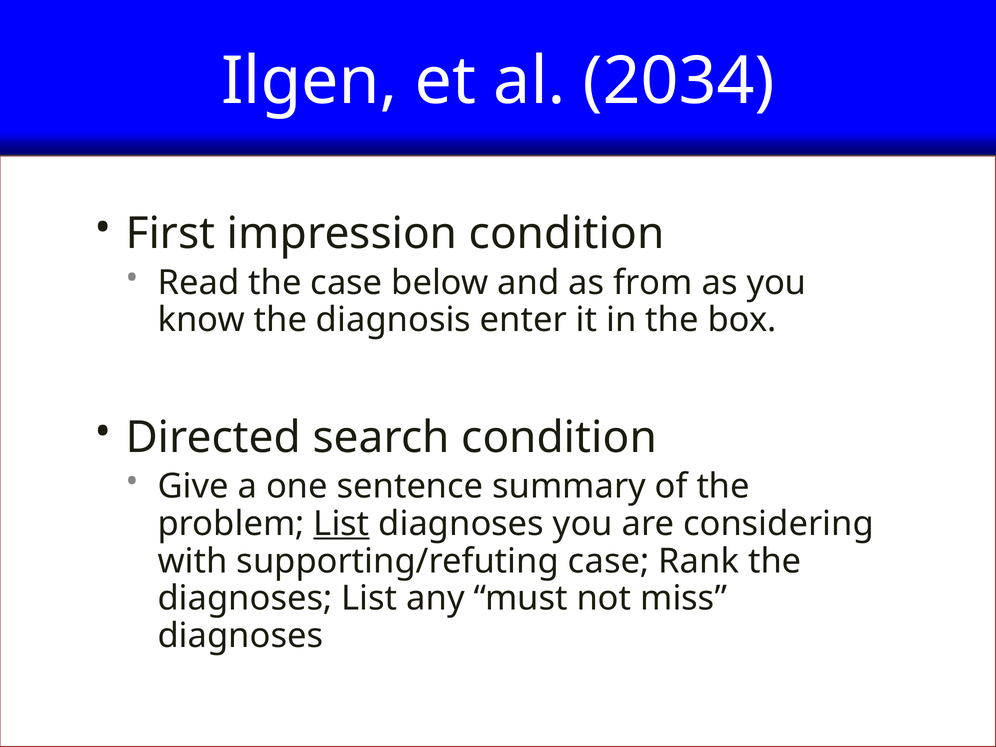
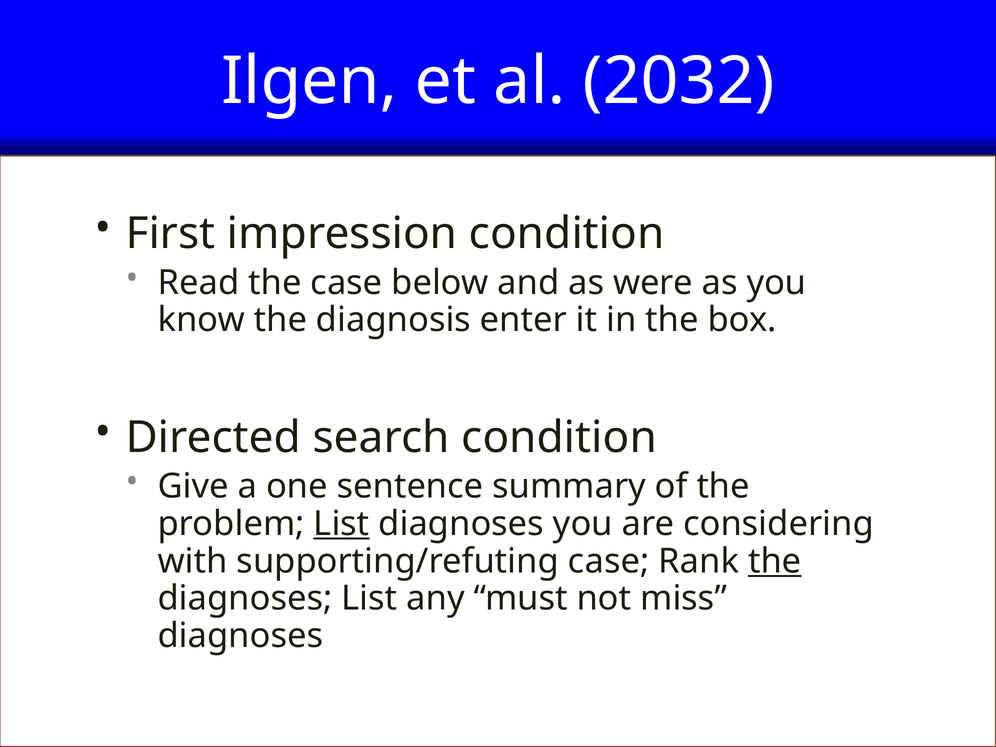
2034: 2034 -> 2032
from: from -> were
the at (775, 561) underline: none -> present
